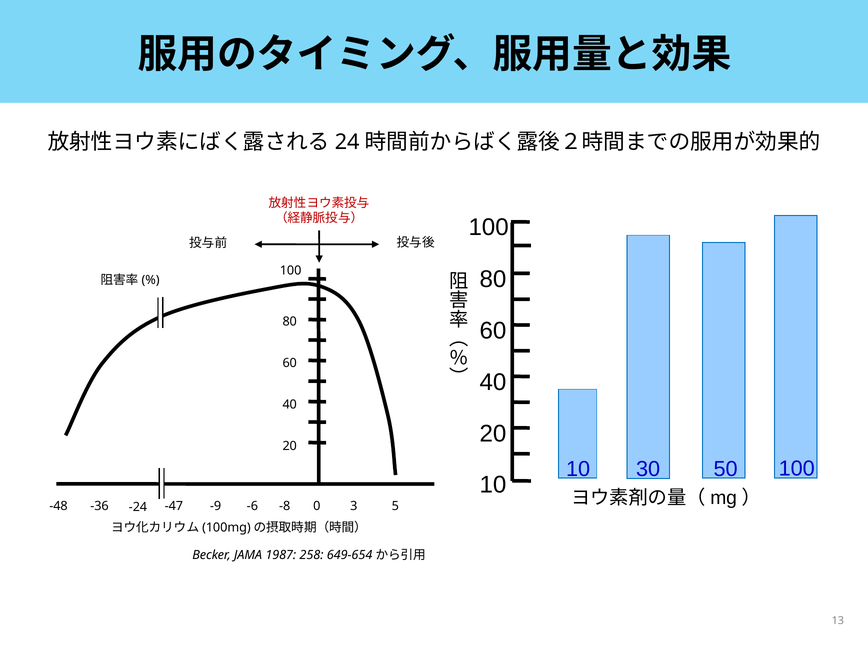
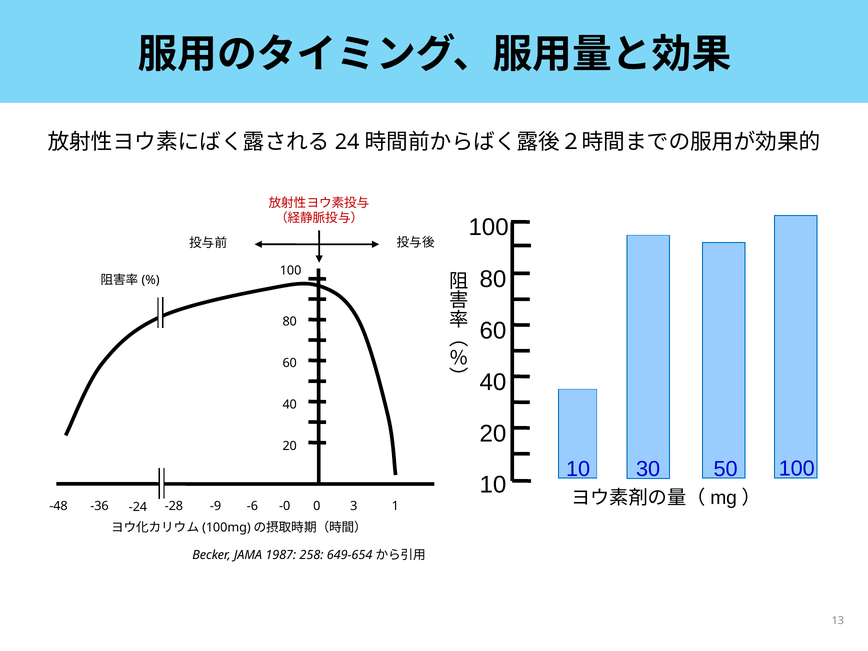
-47: -47 -> -28
-8: -8 -> -0
5: 5 -> 1
